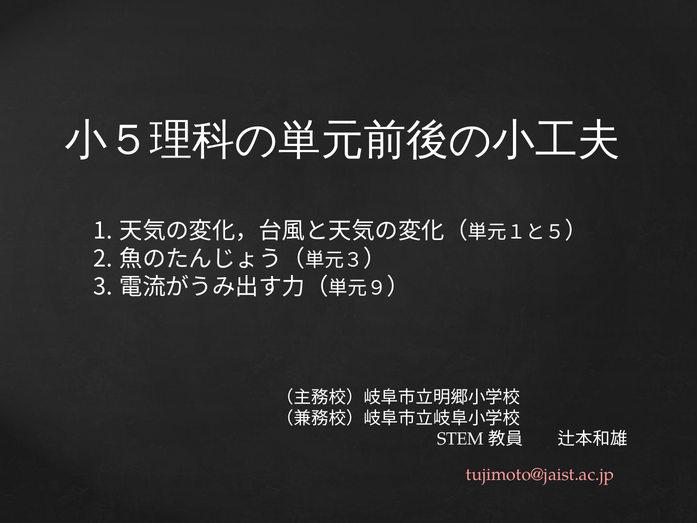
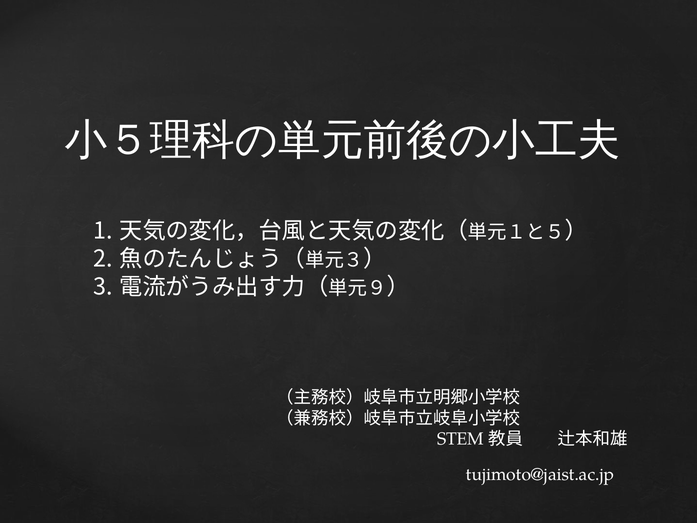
tujimoto@jaist.ac.jp colour: pink -> white
